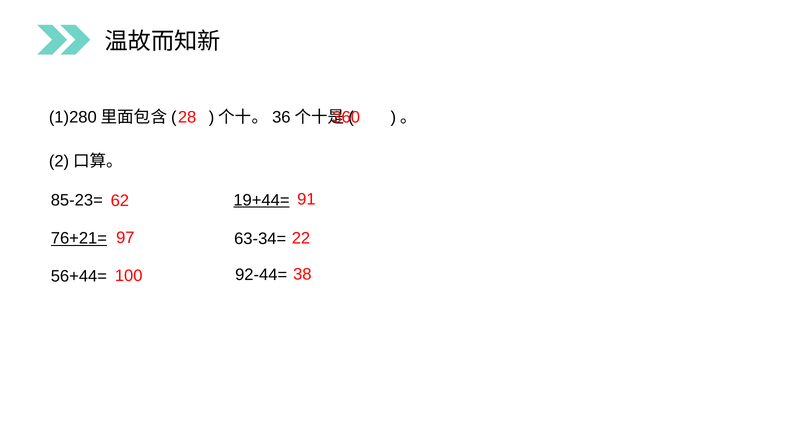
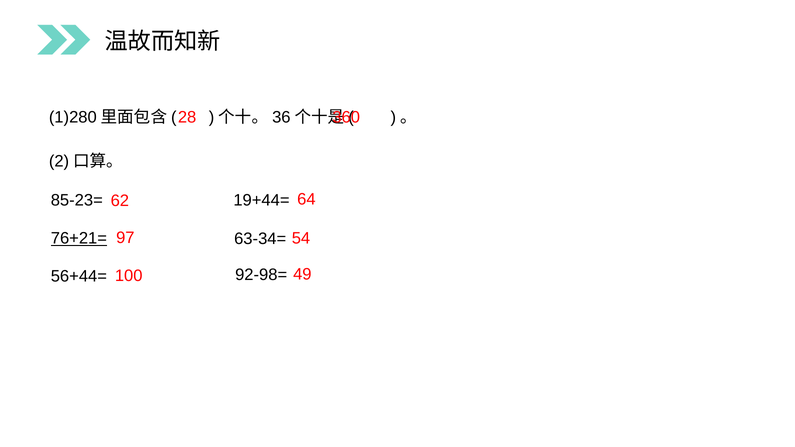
19+44= underline: present -> none
91: 91 -> 64
22: 22 -> 54
92-44=: 92-44= -> 92-98=
38: 38 -> 49
